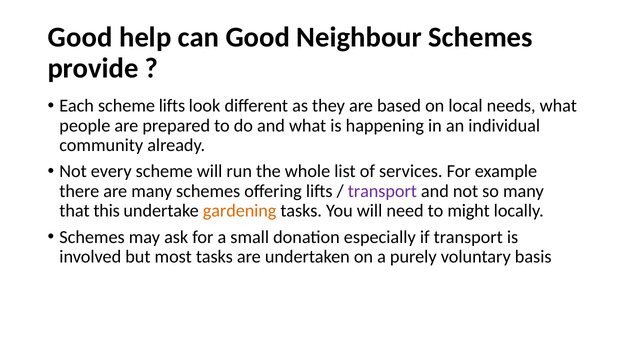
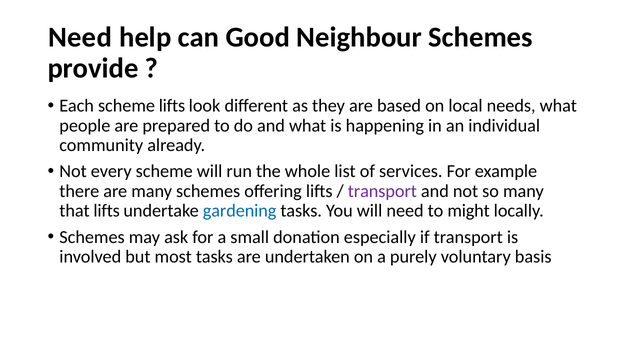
Good at (80, 37): Good -> Need
that this: this -> lifts
gardening colour: orange -> blue
